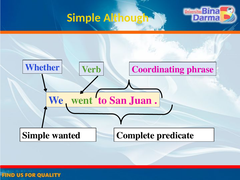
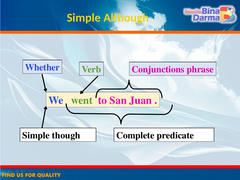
Coordinating: Coordinating -> Conjunctions
wanted: wanted -> though
